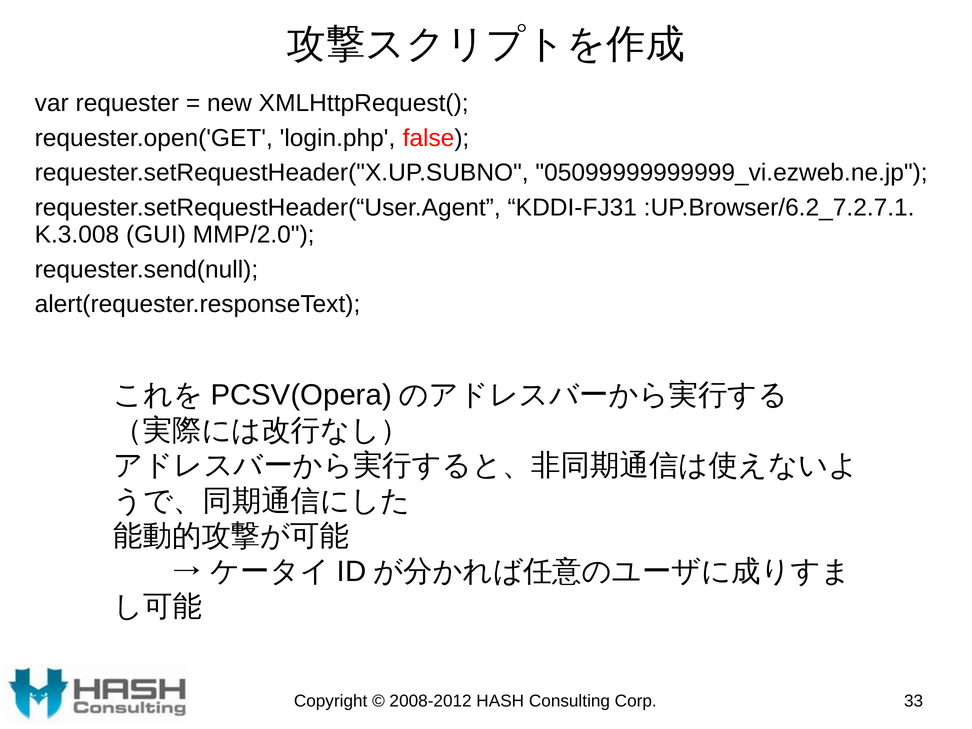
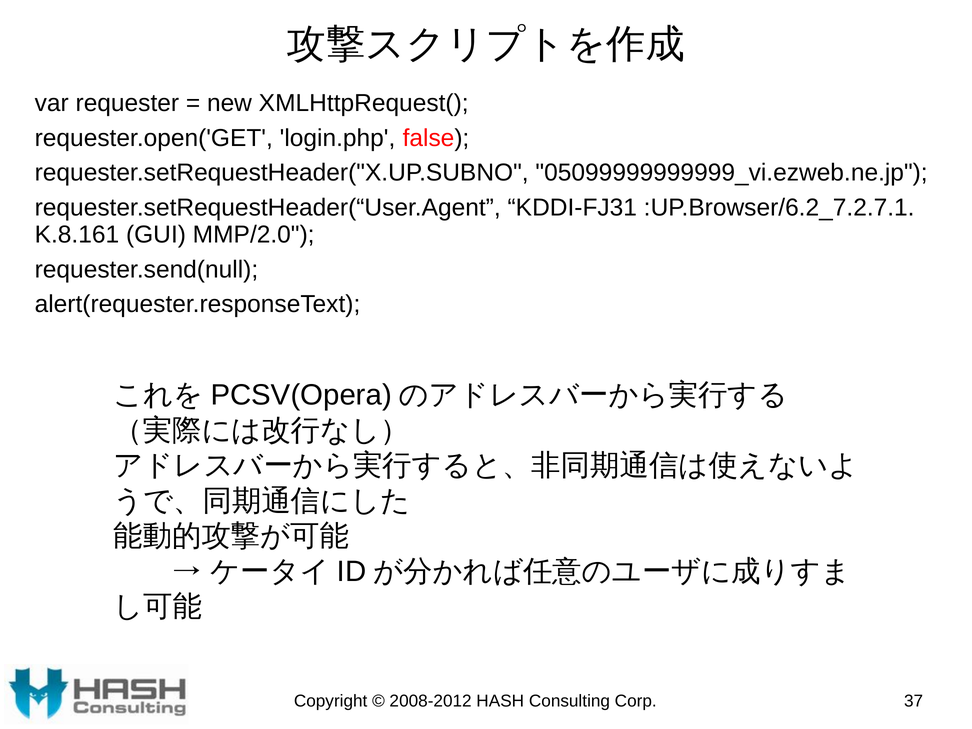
K.3.008: K.3.008 -> K.8.161
33: 33 -> 37
